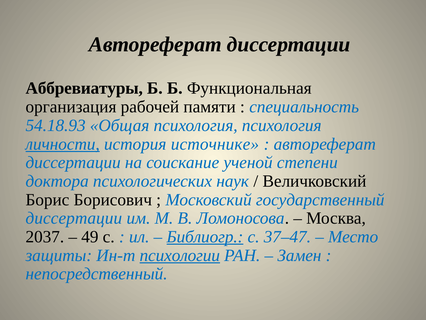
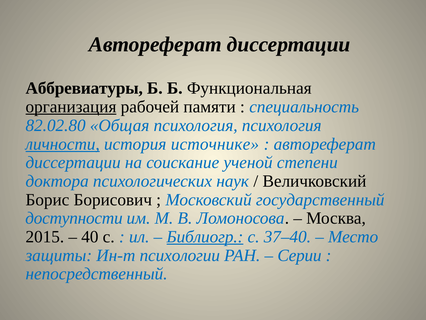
организация underline: none -> present
54.18.93: 54.18.93 -> 82.02.80
диссертации at (74, 218): диссертации -> доступности
2037: 2037 -> 2015
49: 49 -> 40
37–47: 37–47 -> 37–40
психологии underline: present -> none
Замен: Замен -> Серии
